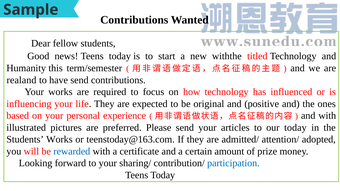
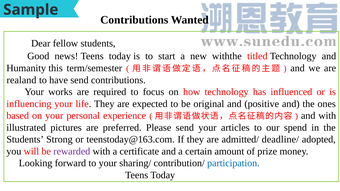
our today: today -> spend
Students Works: Works -> Strong
attention/: attention/ -> deadline/
rewarded colour: blue -> purple
